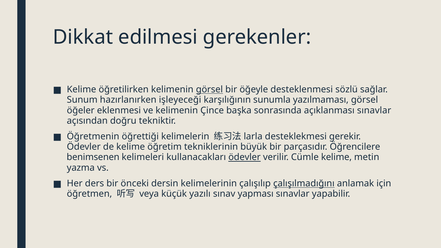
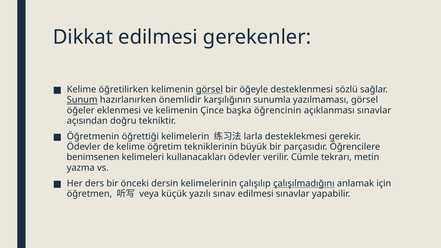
Sunum underline: none -> present
işleyeceği: işleyeceği -> önemlidir
sonrasında: sonrasında -> öğrencinin
ödevler at (245, 157) underline: present -> none
Cümle kelime: kelime -> tekrarı
sınav yapması: yapması -> edilmesi
